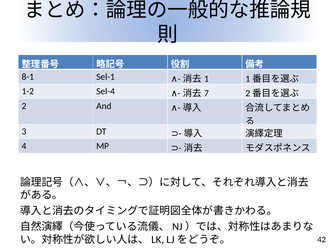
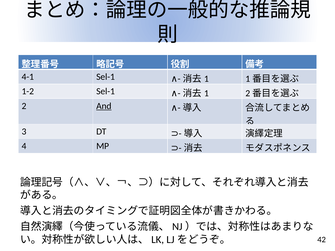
8-1: 8-1 -> 4-1
1-2 Sel-4: Sel-4 -> Sel-1
7 at (206, 93): 7 -> 1
And underline: none -> present
